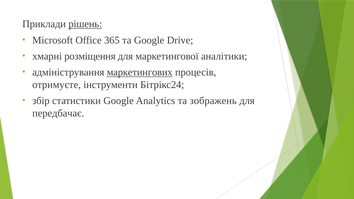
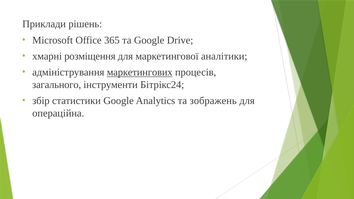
рішень underline: present -> none
отримуєте: отримуєте -> загального
передбачає: передбачає -> операційна
